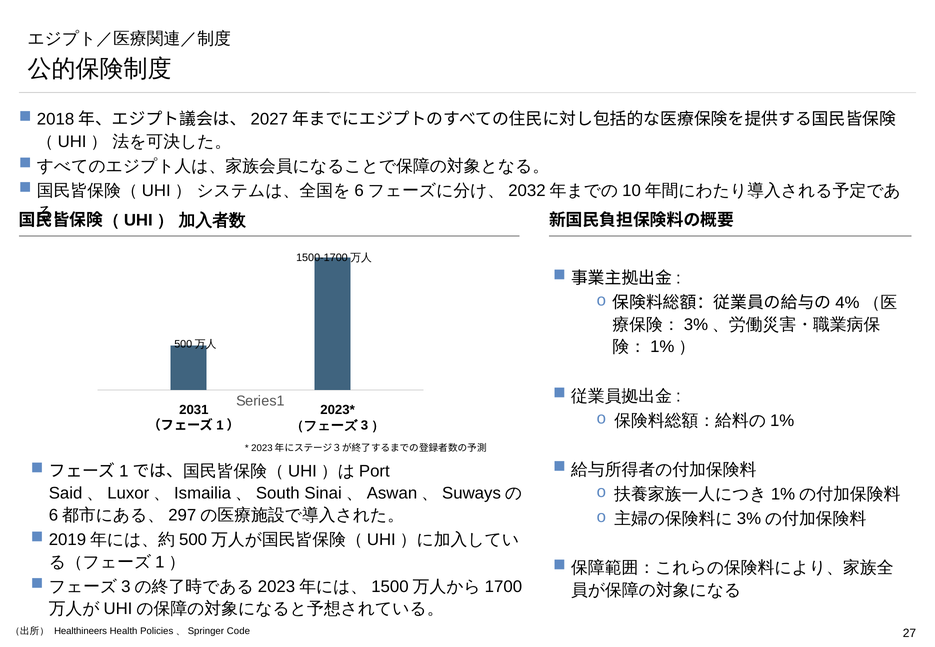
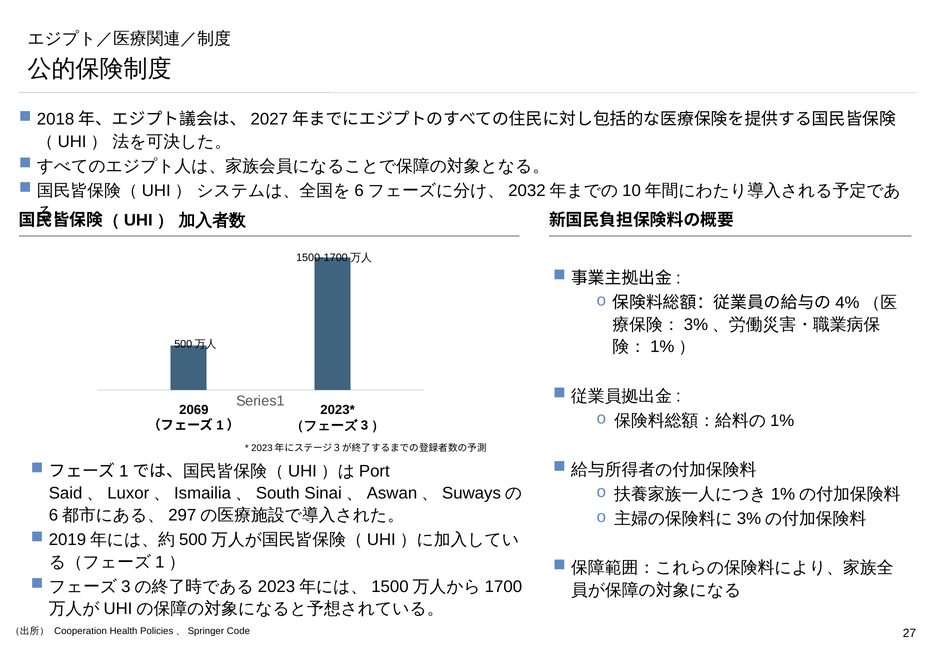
2031: 2031 -> 2069
Healthineers: Healthineers -> Cooperation
